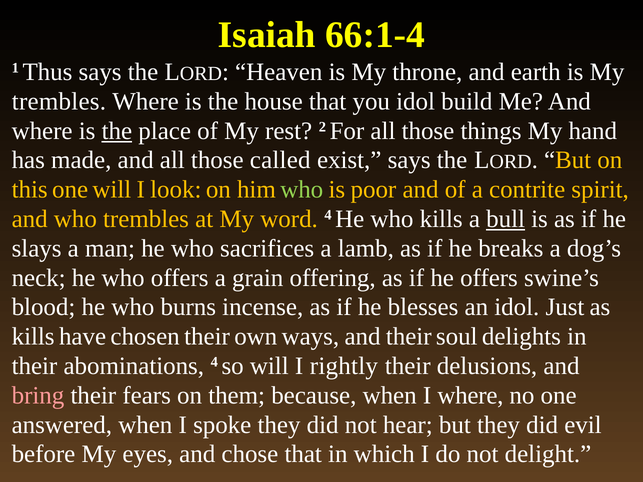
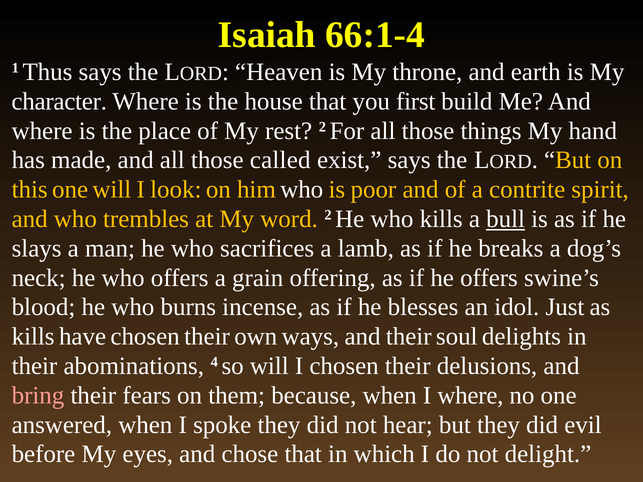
trembles at (59, 101): trembles -> character
you idol: idol -> first
the at (117, 131) underline: present -> none
who at (302, 190) colour: light green -> white
word 4: 4 -> 2
I rightly: rightly -> chosen
